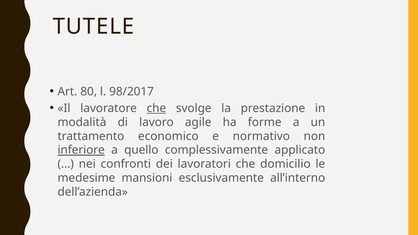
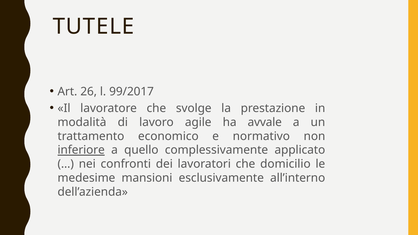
80: 80 -> 26
98/2017: 98/2017 -> 99/2017
che at (156, 108) underline: present -> none
forme: forme -> avvale
